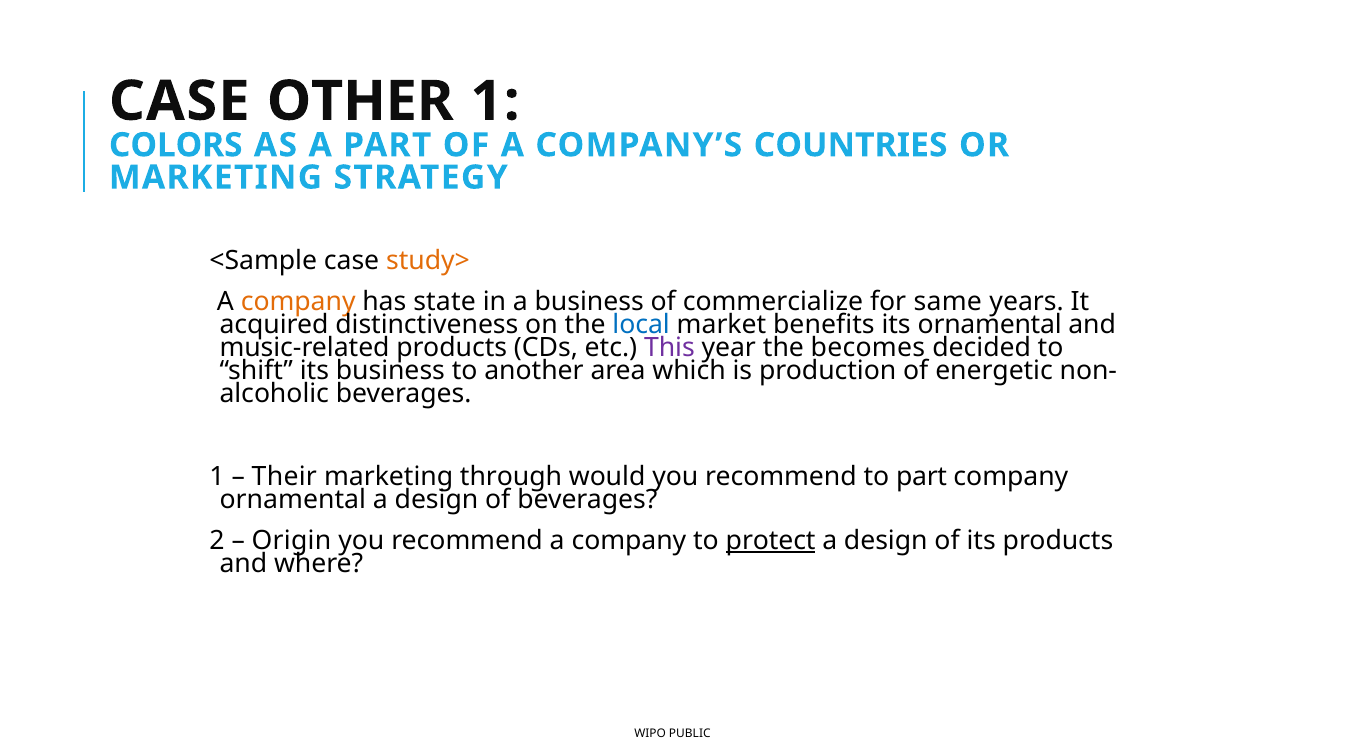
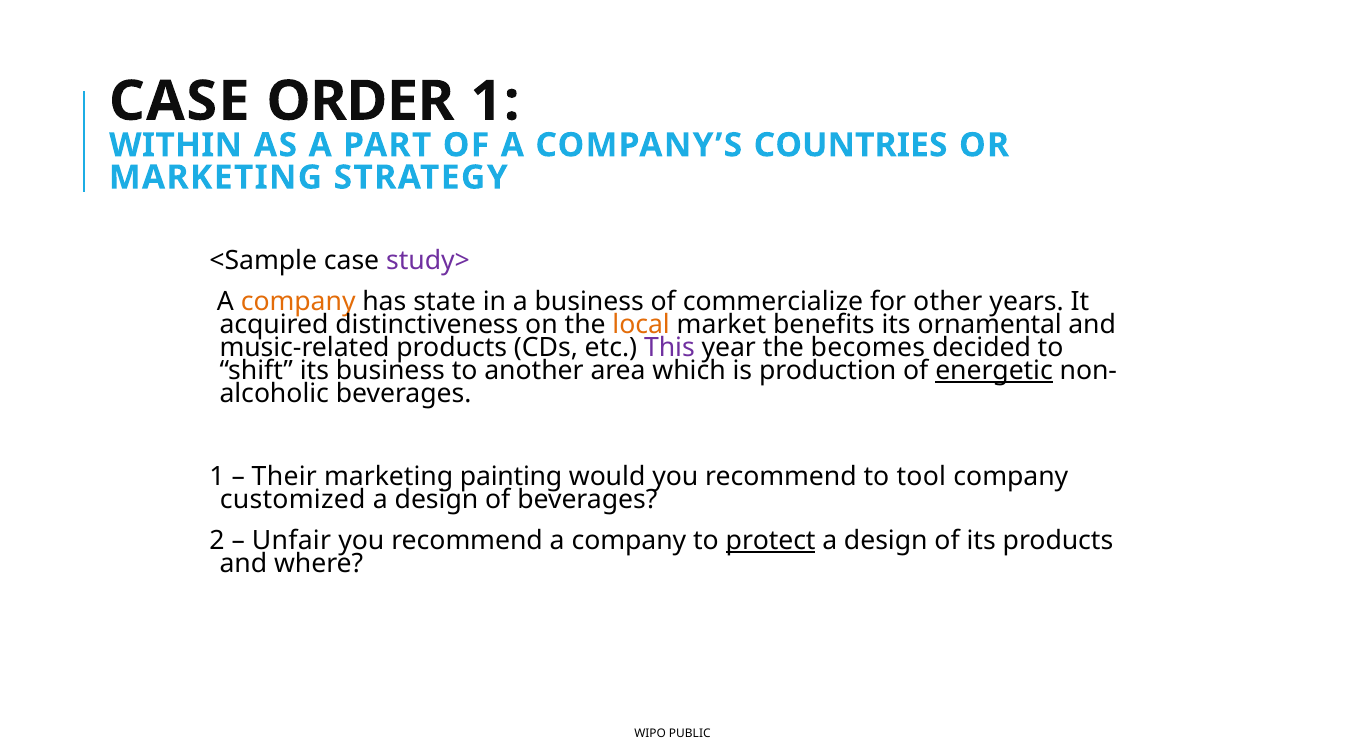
OTHER: OTHER -> ORDER
COLORS: COLORS -> WITHIN
study> colour: orange -> purple
same: same -> other
local colour: blue -> orange
energetic underline: none -> present
through: through -> painting
to part: part -> tool
ornamental at (293, 501): ornamental -> customized
Origin: Origin -> Unfair
